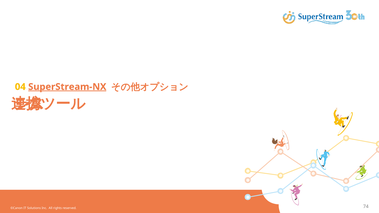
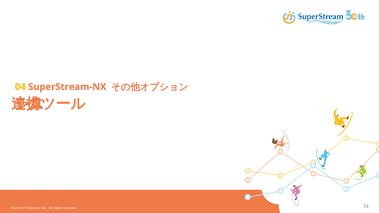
SuperStream-NX underline: present -> none
